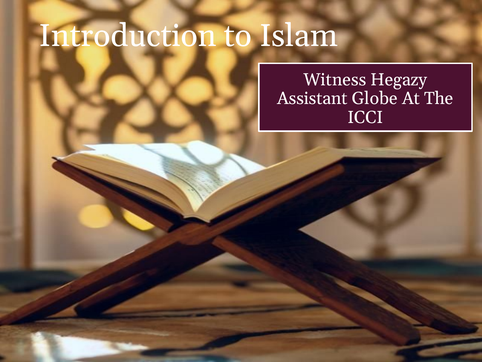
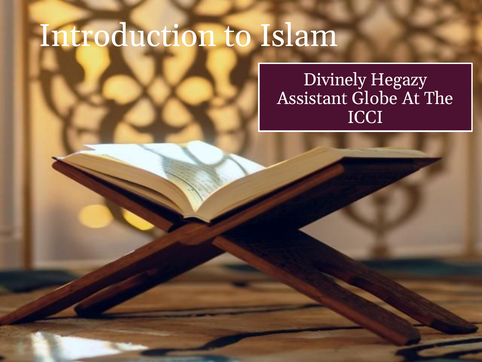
Witness: Witness -> Divinely
